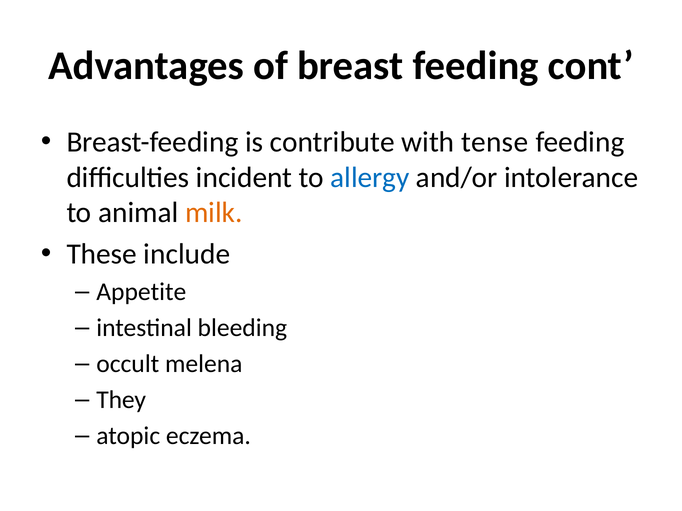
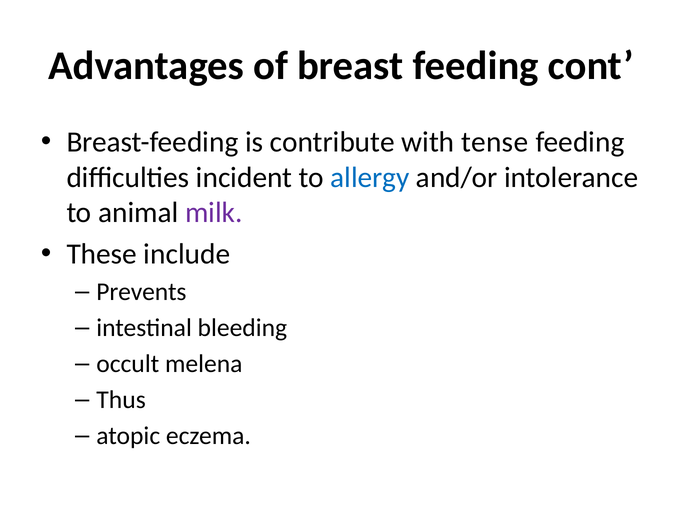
milk colour: orange -> purple
Appetite: Appetite -> Prevents
They: They -> Thus
